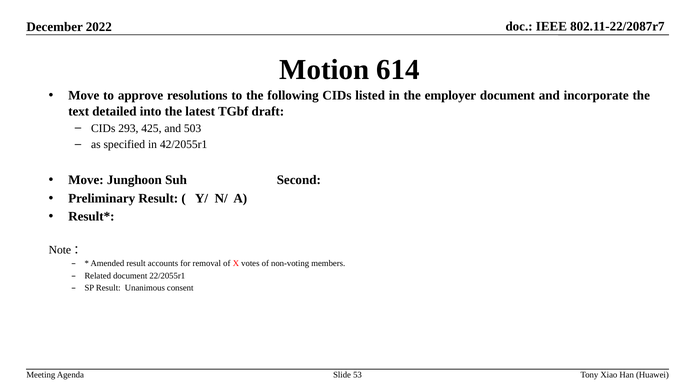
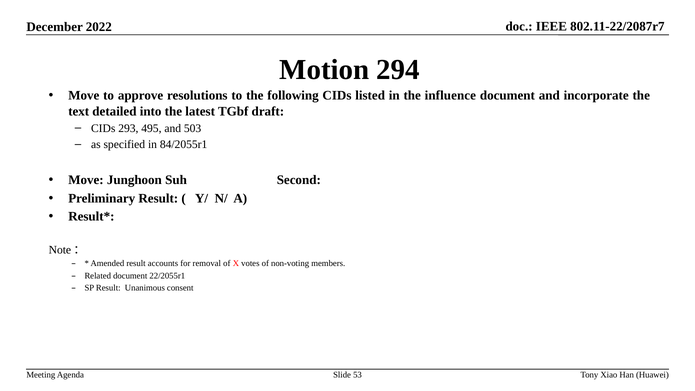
614: 614 -> 294
employer: employer -> influence
425: 425 -> 495
42/2055r1: 42/2055r1 -> 84/2055r1
